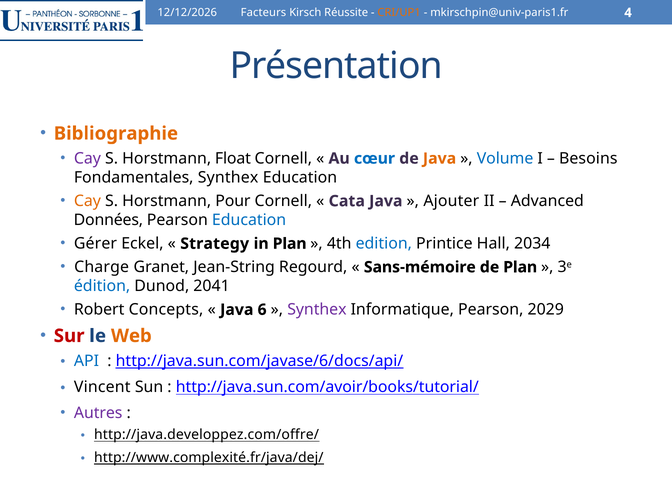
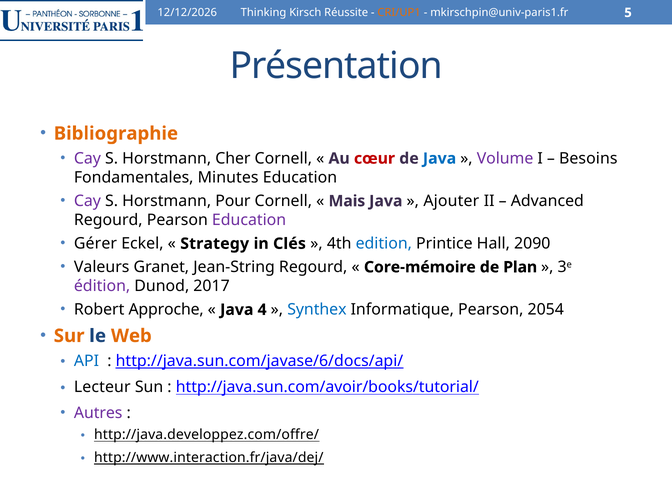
Facteurs: Facteurs -> Thinking
4: 4 -> 5
Float: Float -> Cher
cœur colour: blue -> red
Java at (440, 158) colour: orange -> blue
Volume colour: blue -> purple
Fondamentales Synthex: Synthex -> Minutes
Cay at (87, 201) colour: orange -> purple
Cata: Cata -> Mais
Données at (108, 220): Données -> Regourd
Education at (249, 220) colour: blue -> purple
in Plan: Plan -> Clés
2034: 2034 -> 2090
Charge: Charge -> Valeurs
Sans-mémoire: Sans-mémoire -> Core-mémoire
édition colour: blue -> purple
2041: 2041 -> 2017
Concepts: Concepts -> Approche
6: 6 -> 4
Synthex at (317, 310) colour: purple -> blue
2029: 2029 -> 2054
Sur colour: red -> orange
Vincent: Vincent -> Lecteur
http://www.complexité.fr/java/dej/: http://www.complexité.fr/java/dej/ -> http://www.interaction.fr/java/dej/
